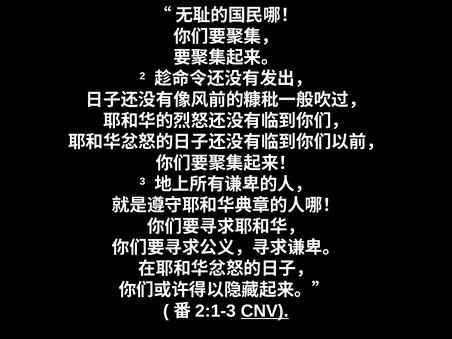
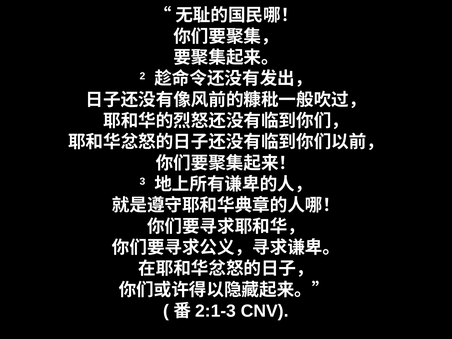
CNV underline: present -> none
